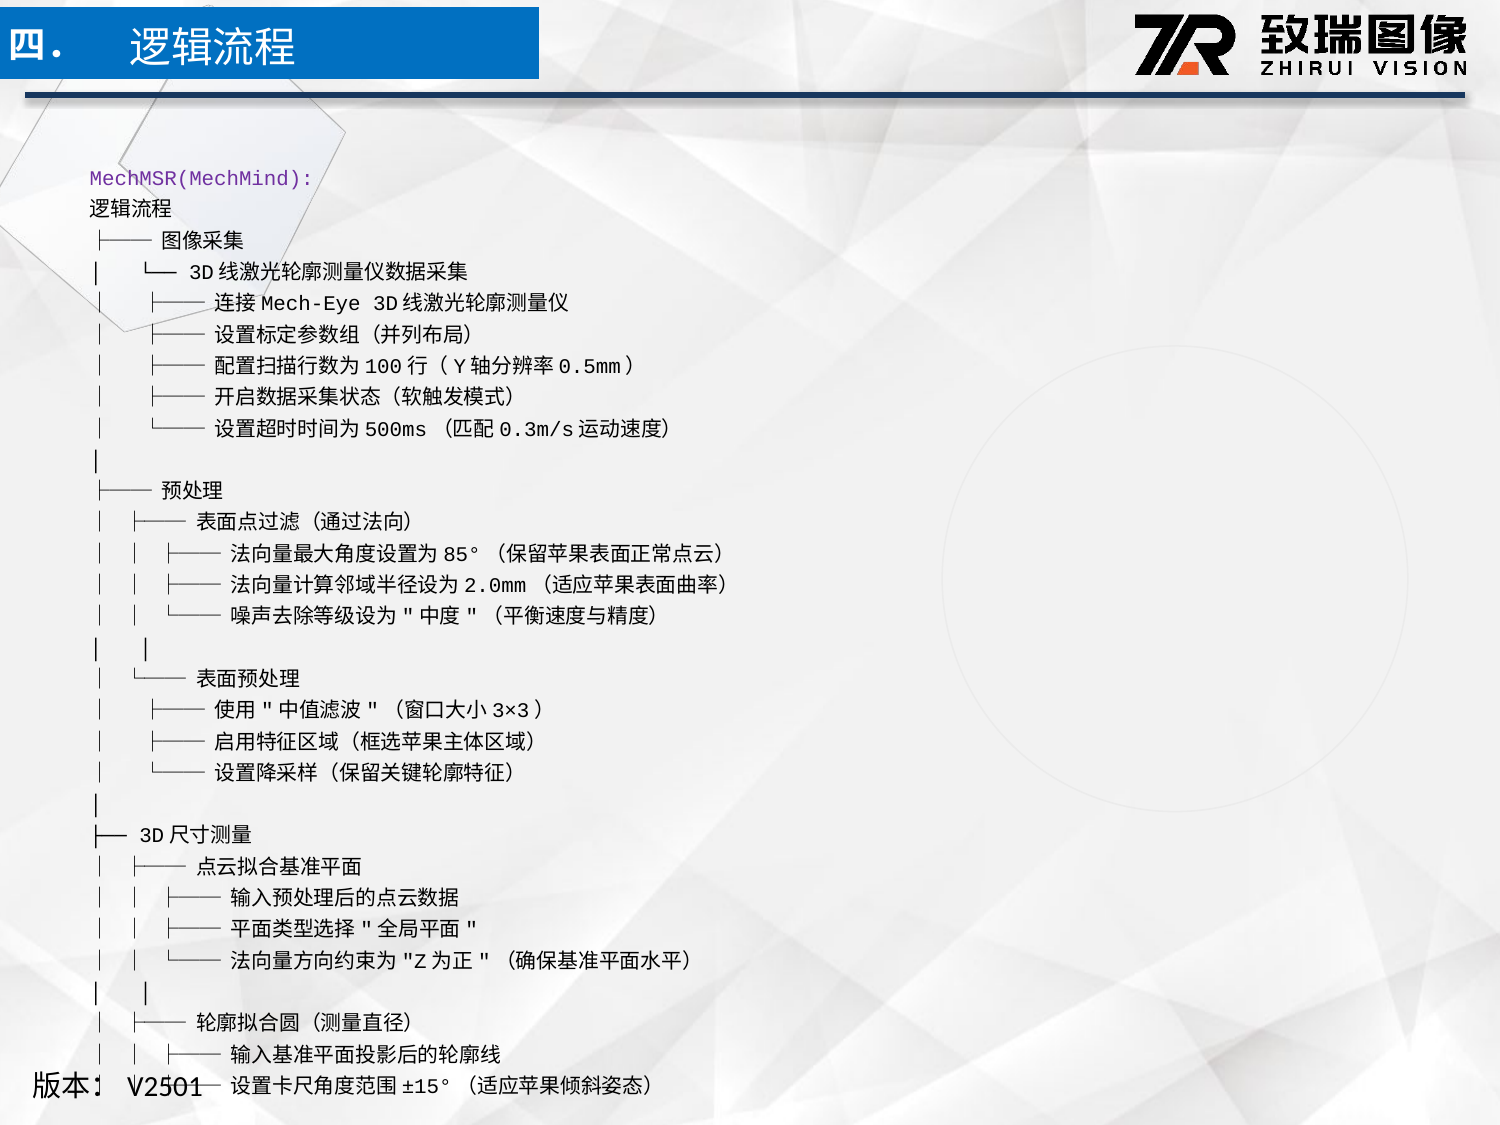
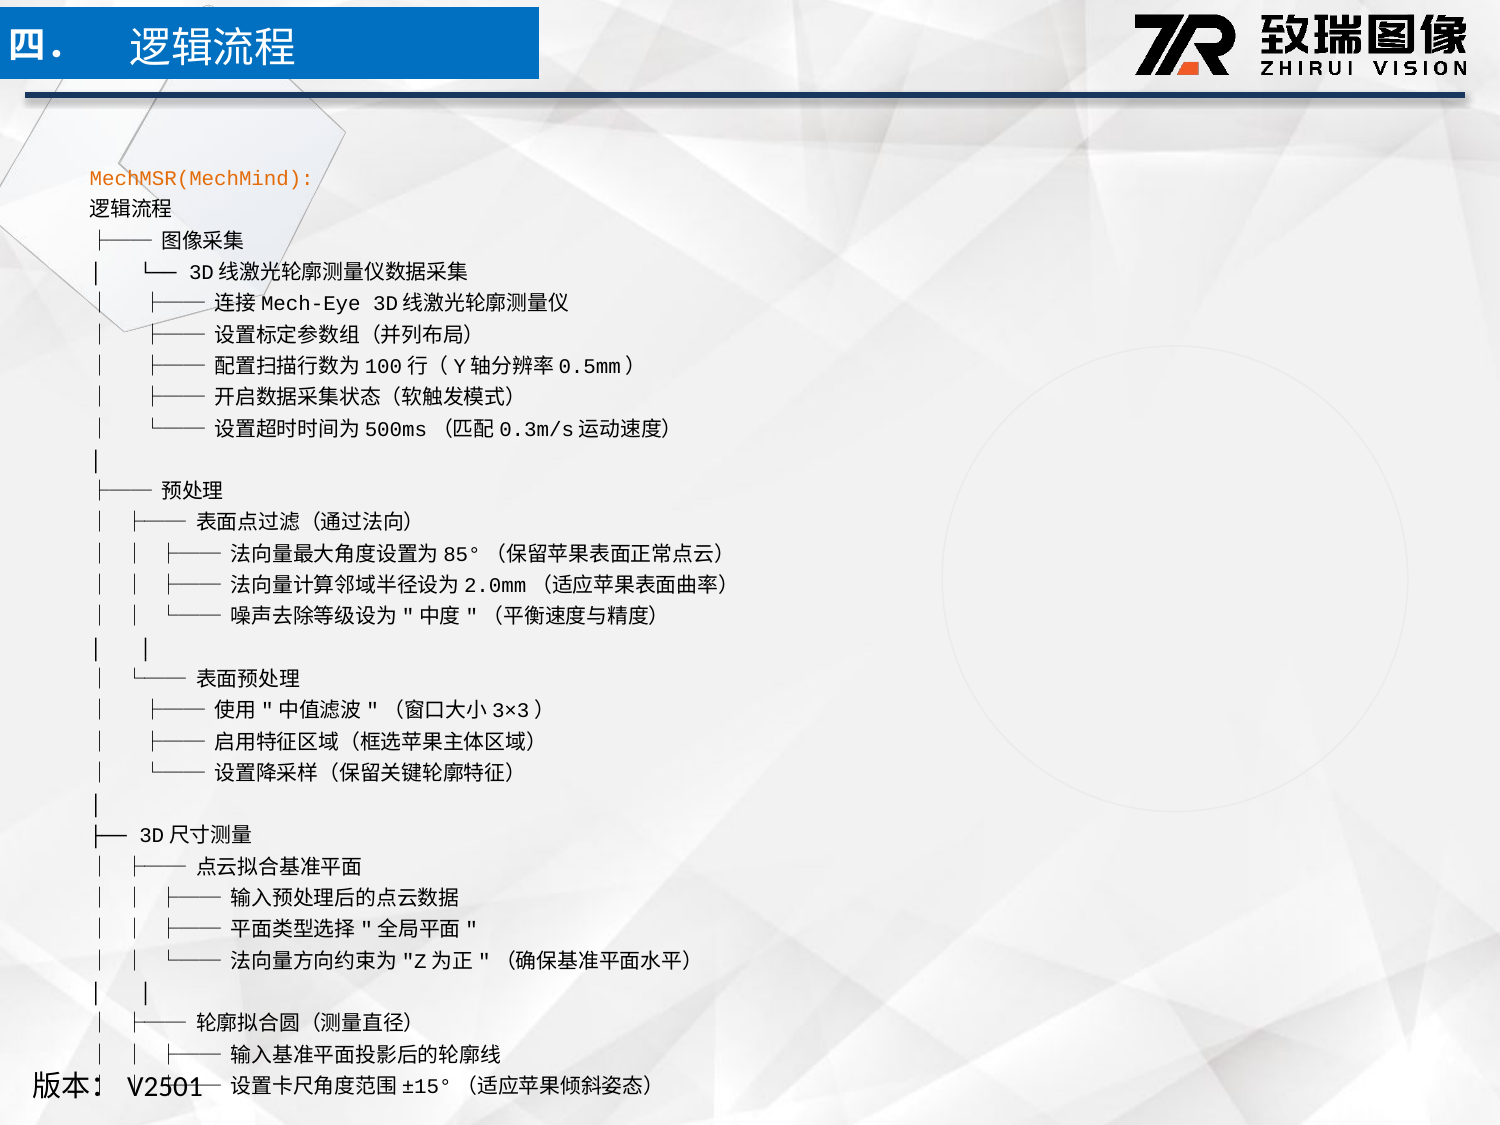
MechMSR(MechMind colour: purple -> orange
